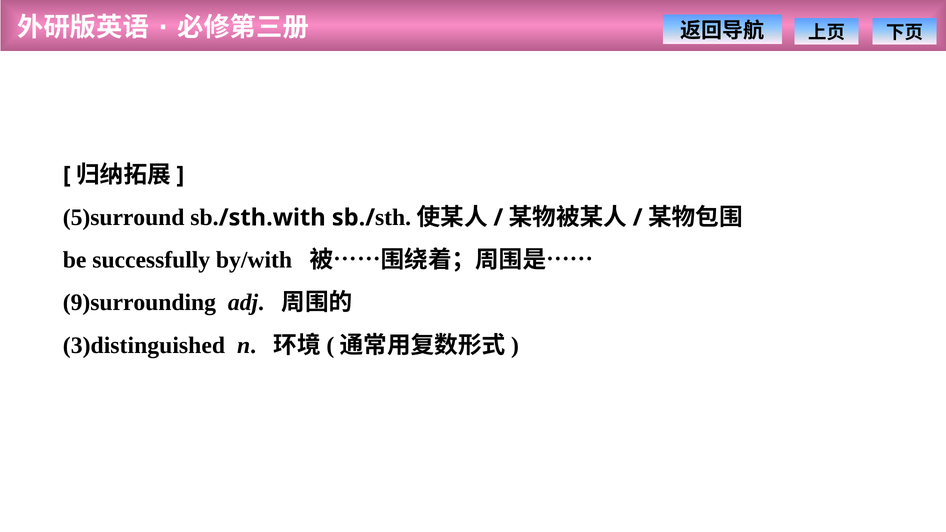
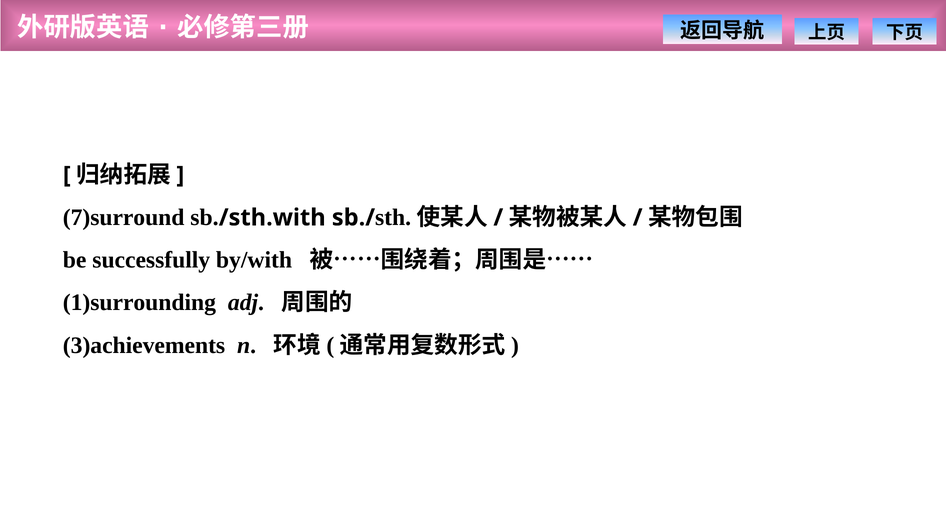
5)surround: 5)surround -> 7)surround
9)surrounding: 9)surrounding -> 1)surrounding
3)distinguished: 3)distinguished -> 3)achievements
